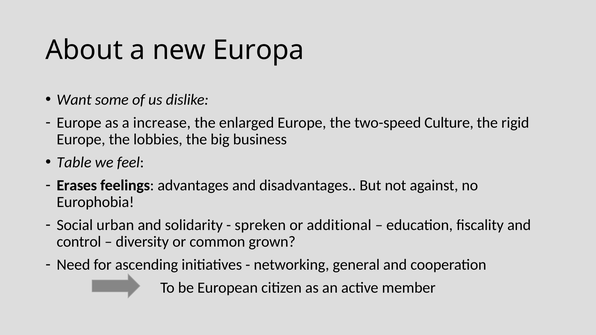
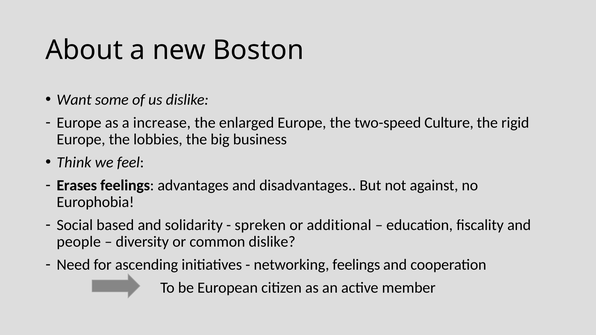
Europa: Europa -> Boston
Table: Table -> Think
urban: urban -> based
control: control -> people
common grown: grown -> dislike
networking general: general -> feelings
